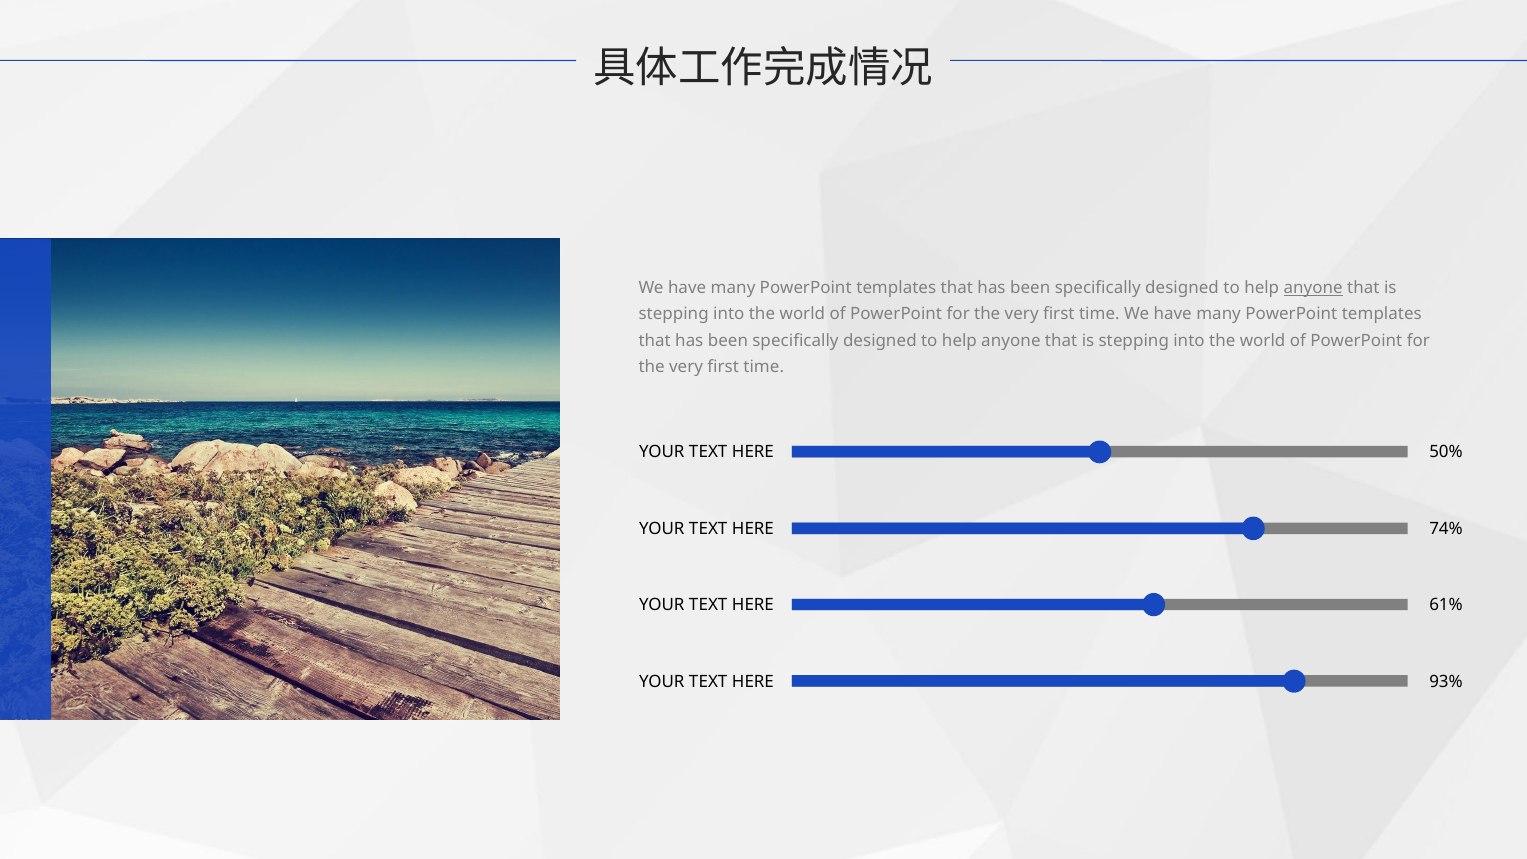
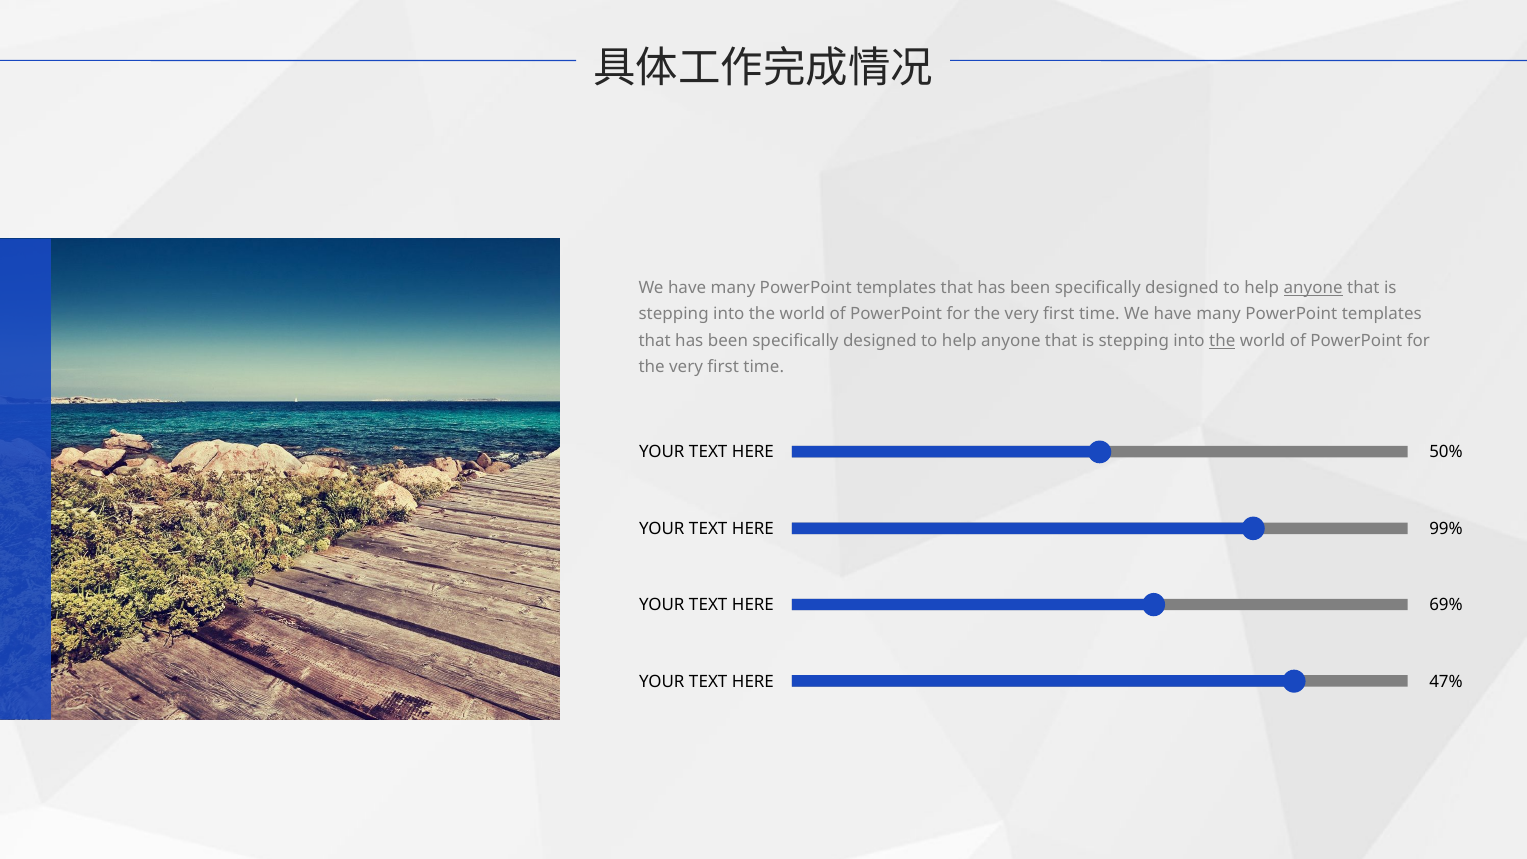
the at (1222, 341) underline: none -> present
74%: 74% -> 99%
61%: 61% -> 69%
93%: 93% -> 47%
